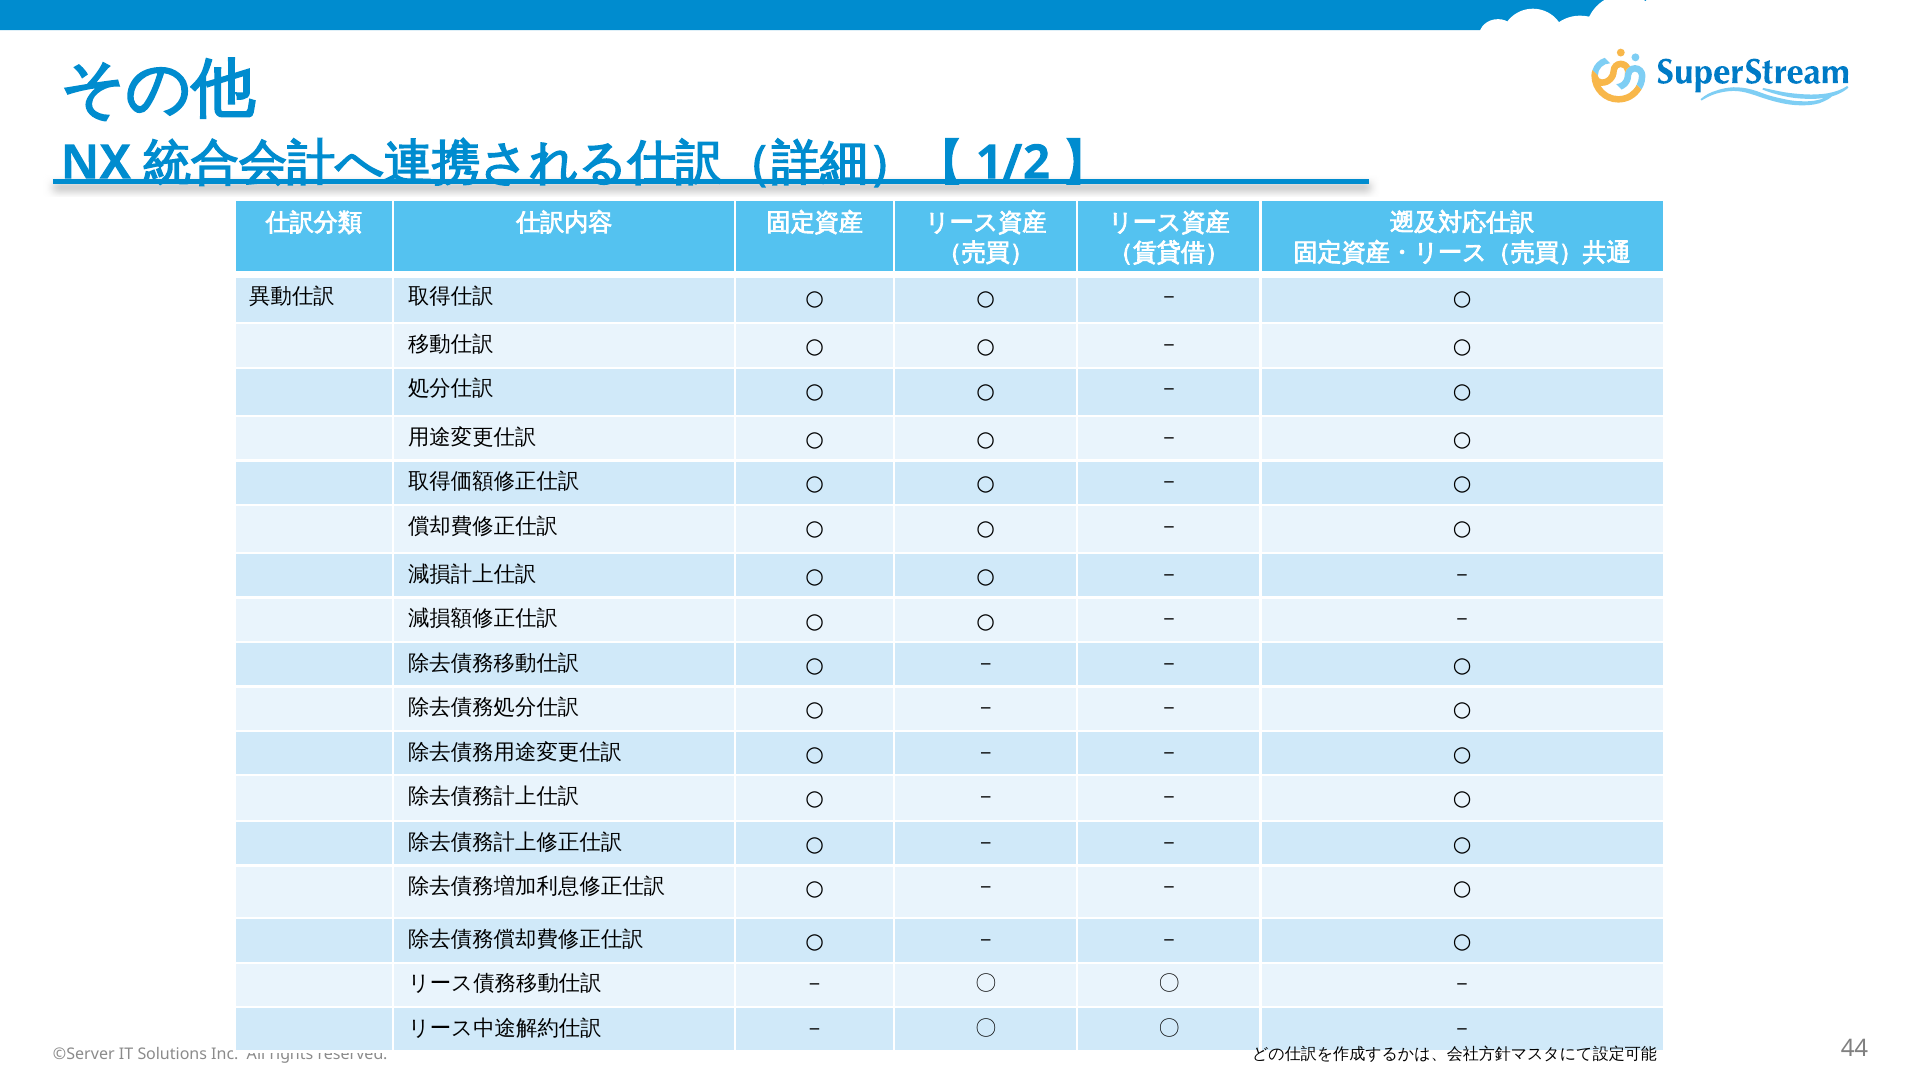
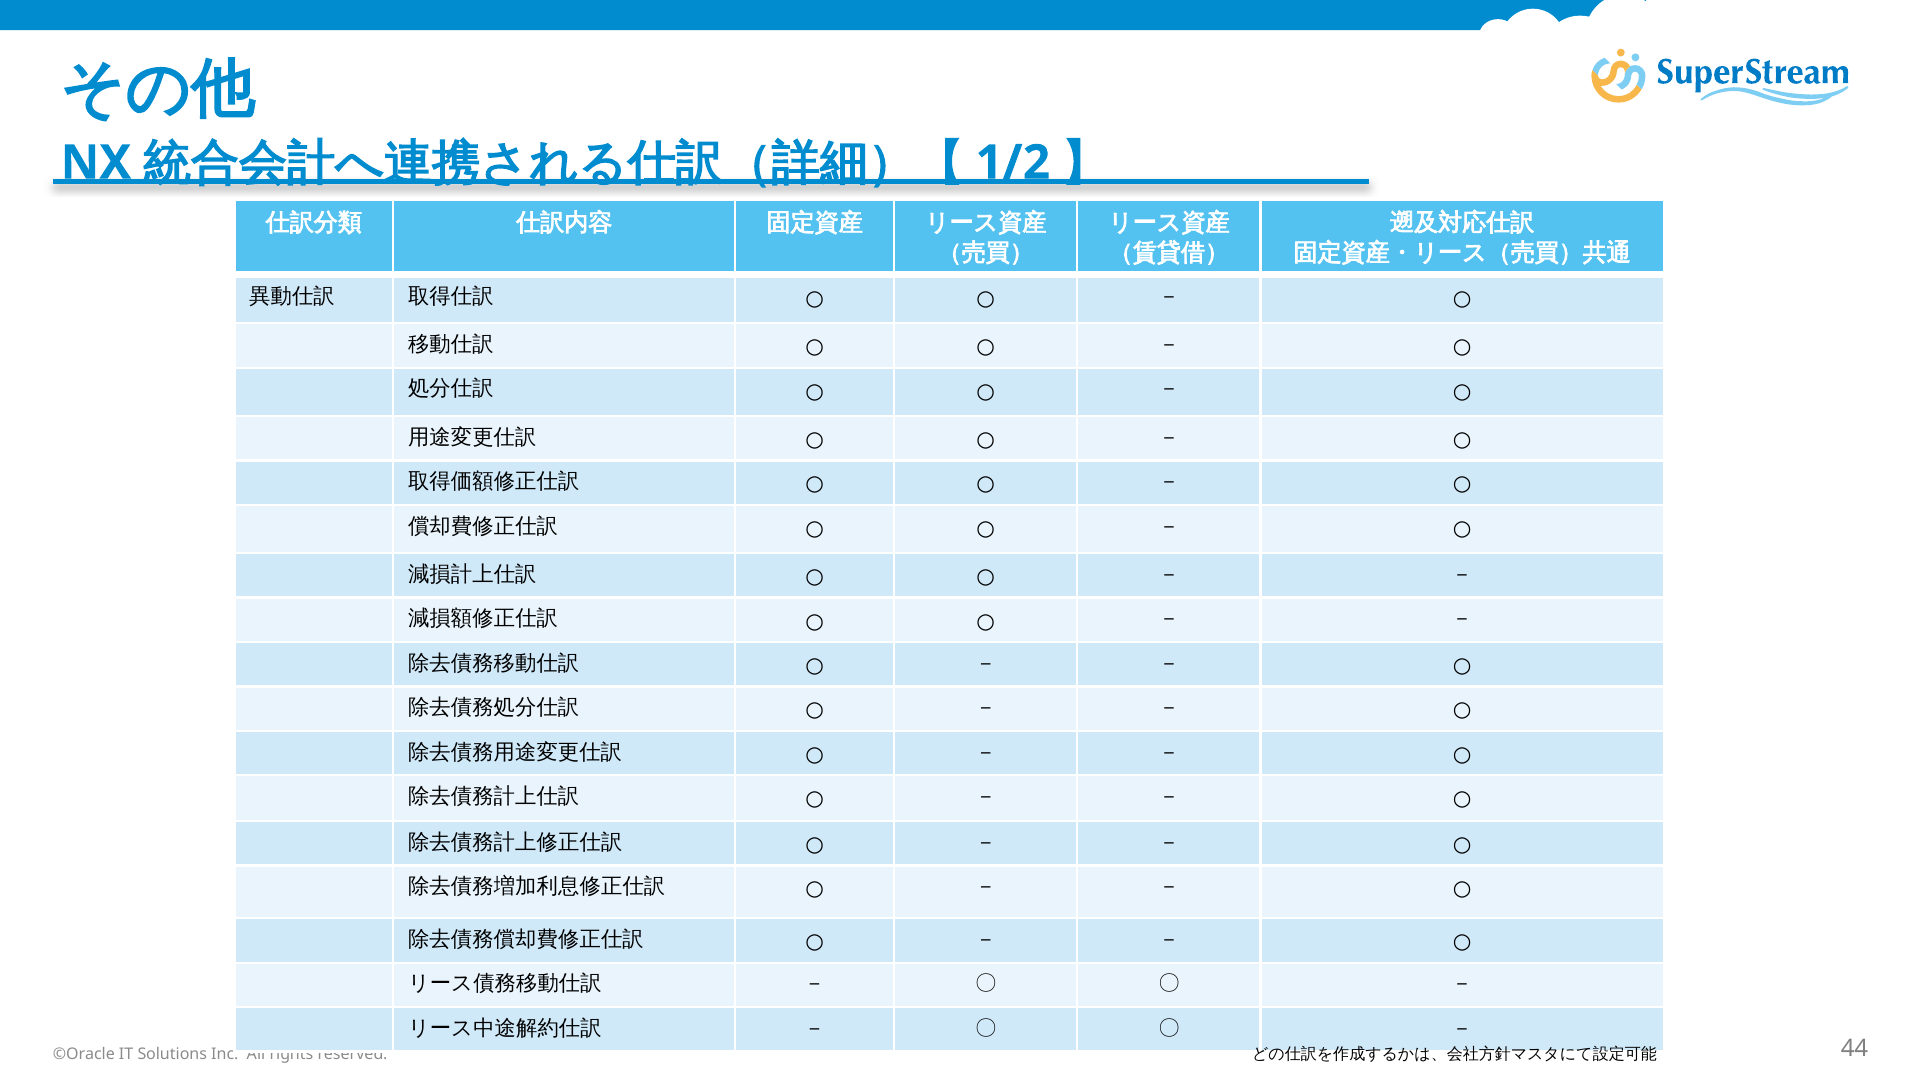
©Server: ©Server -> ©Oracle
